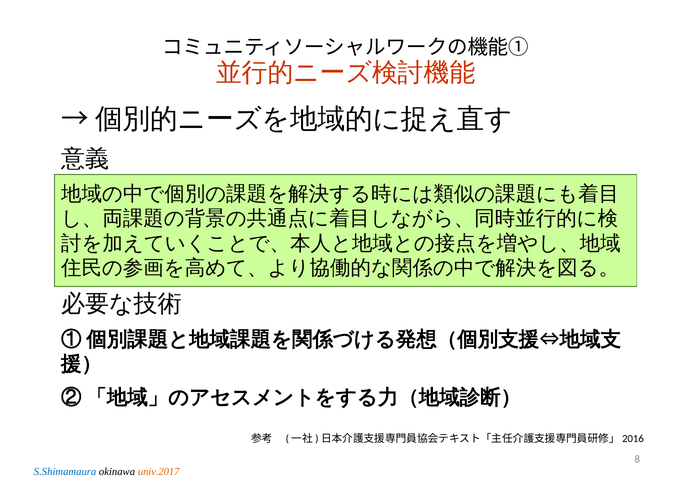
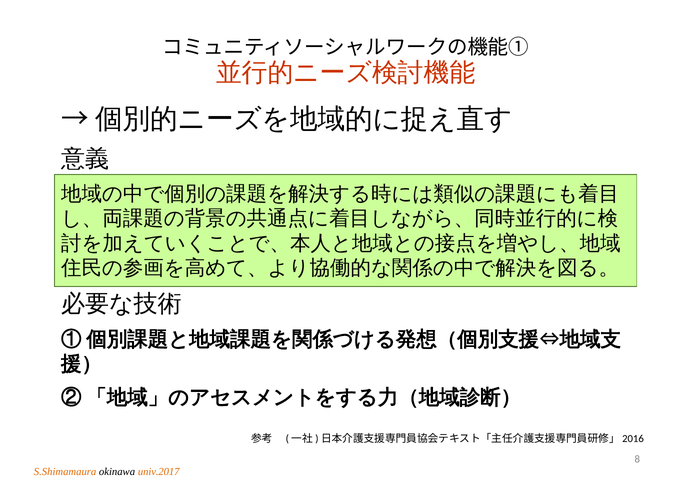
S.Shimamaura colour: blue -> orange
